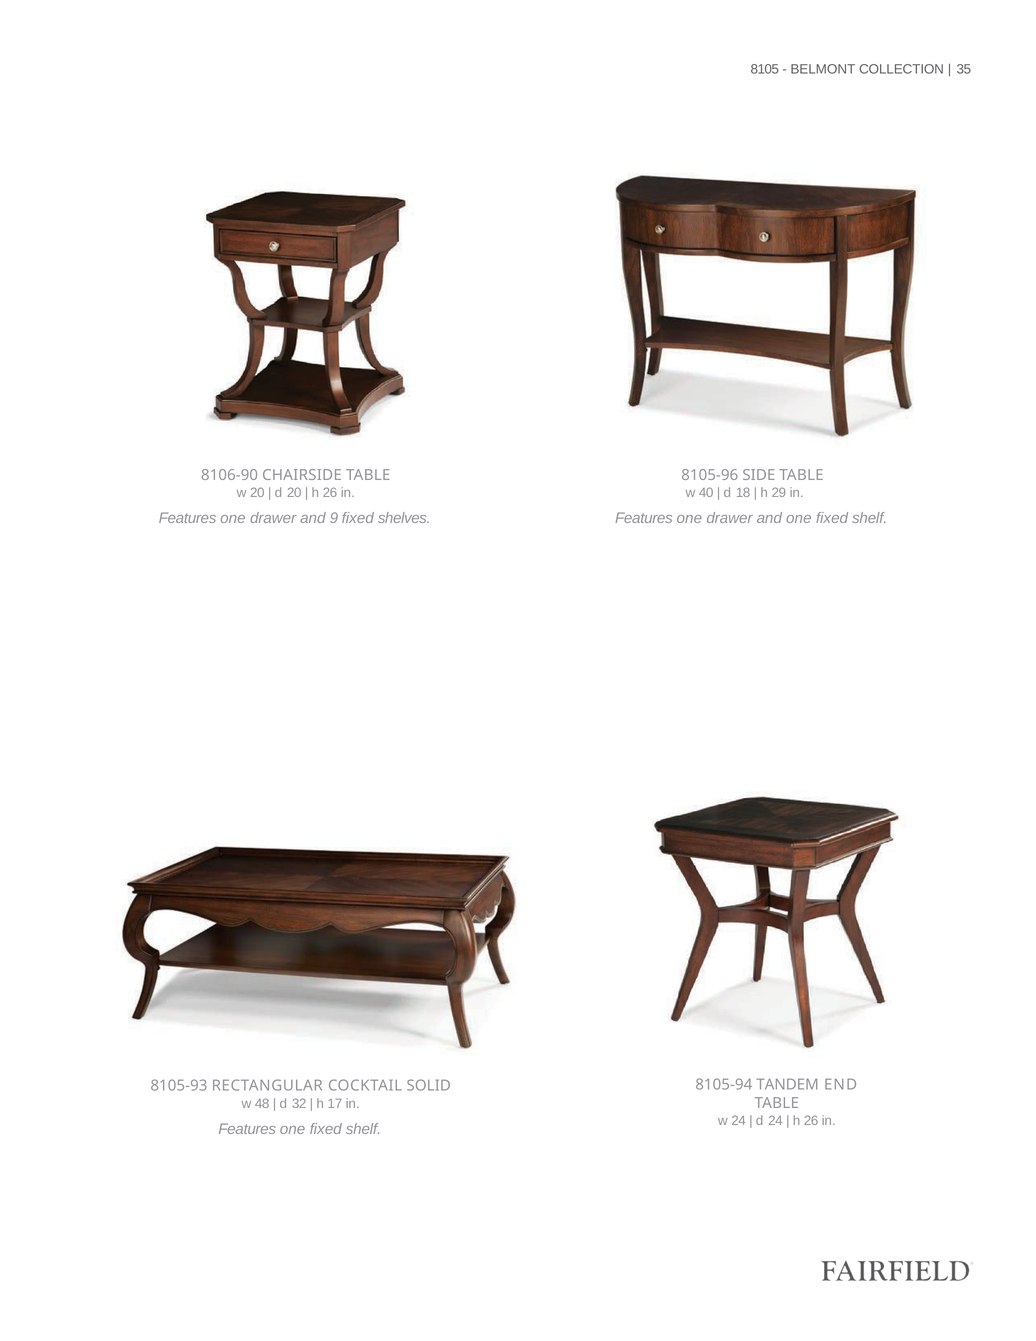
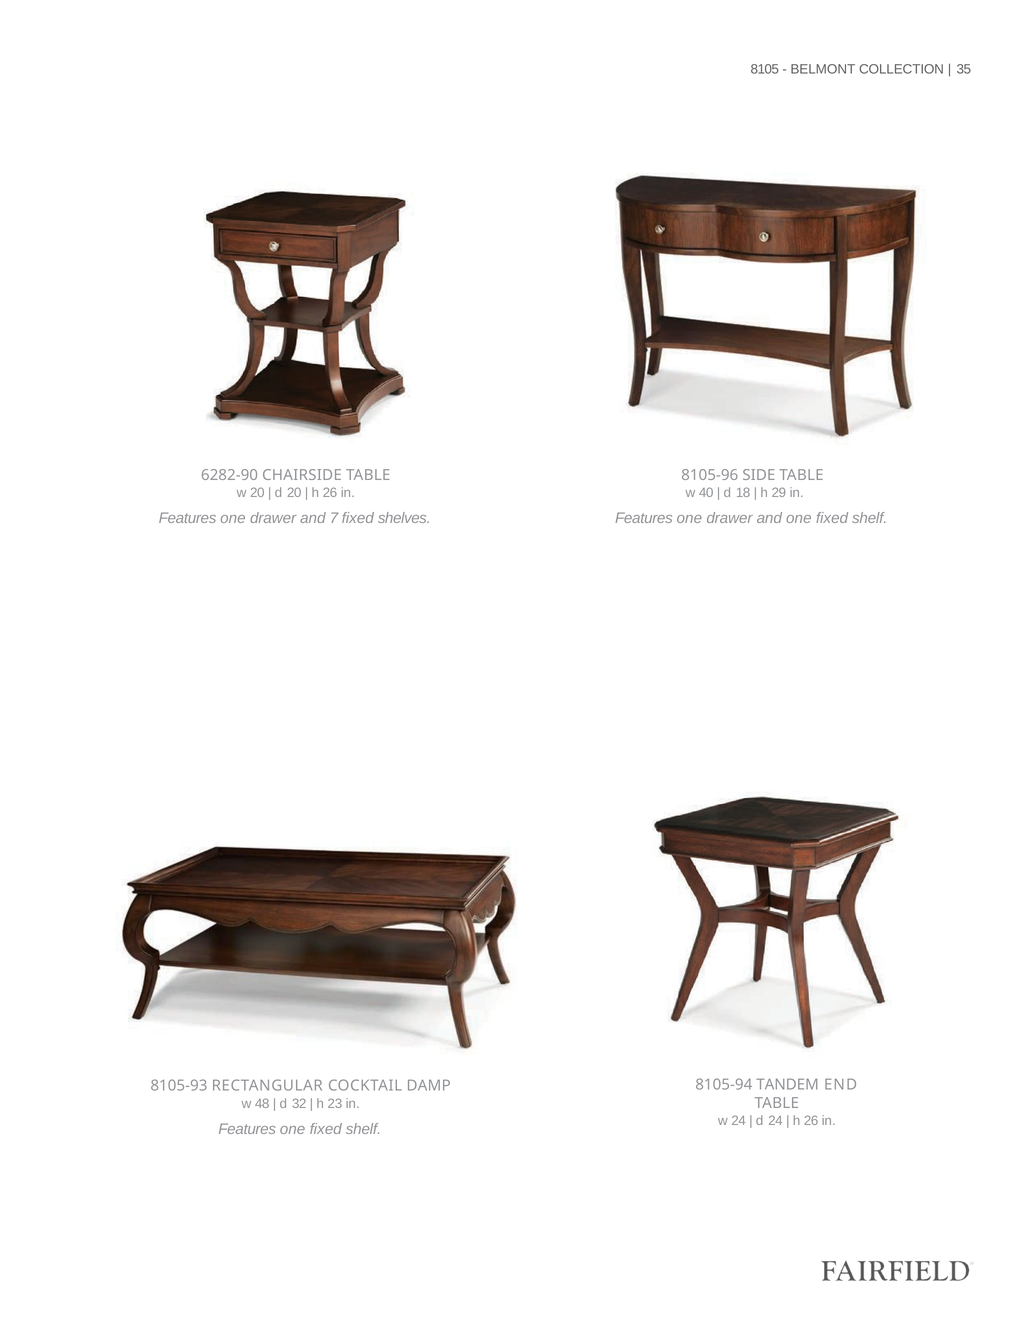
8106-90: 8106-90 -> 6282-90
9: 9 -> 7
SOLID: SOLID -> DAMP
17: 17 -> 23
